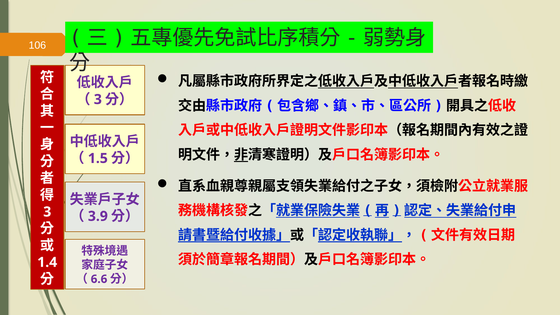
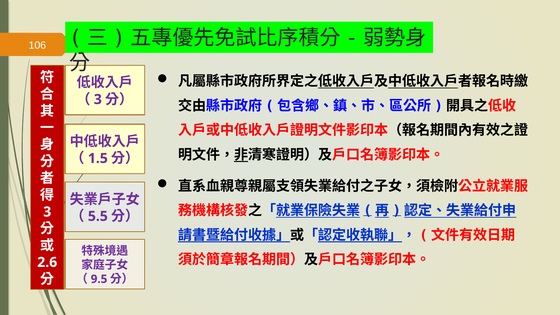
3.9: 3.9 -> 5.5
1.4: 1.4 -> 2.6
6.6: 6.6 -> 9.5
